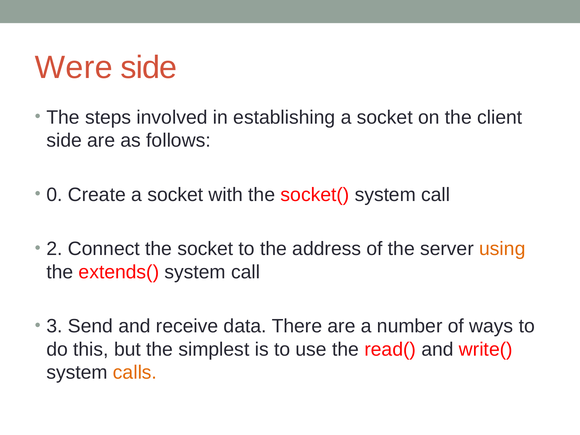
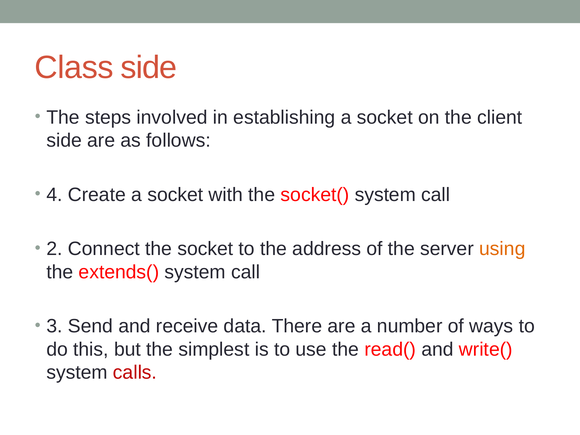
Were: Were -> Class
0: 0 -> 4
calls colour: orange -> red
